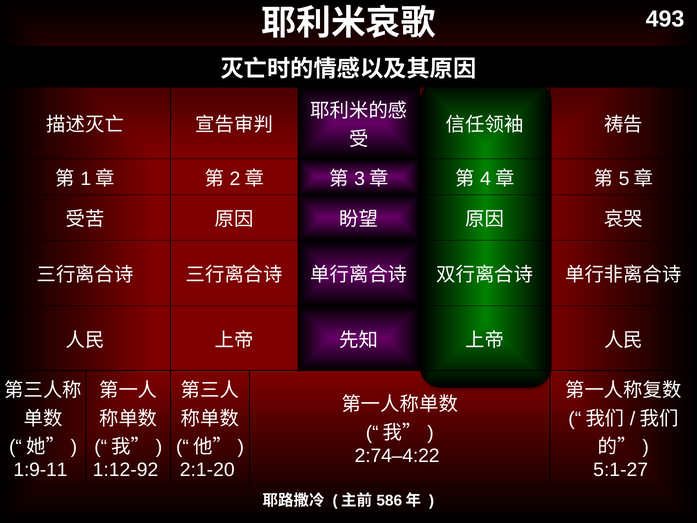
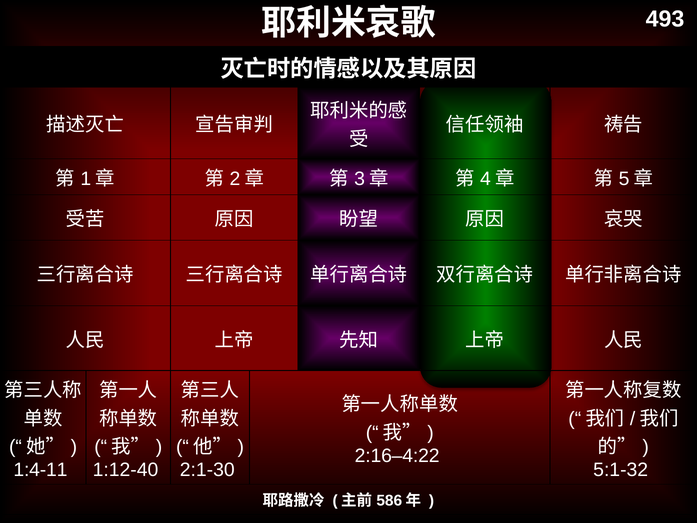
2:74–4:22: 2:74–4:22 -> 2:16–4:22
1:9-11: 1:9-11 -> 1:4-11
1:12-92: 1:12-92 -> 1:12-40
2:1-20: 2:1-20 -> 2:1-30
5:1-27: 5:1-27 -> 5:1-32
